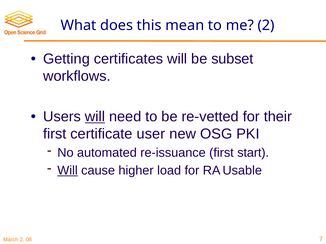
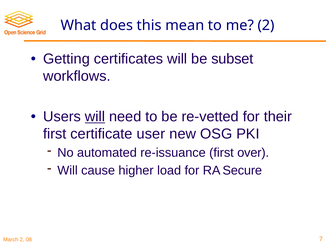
start: start -> over
Will at (68, 171) underline: present -> none
Usable: Usable -> Secure
